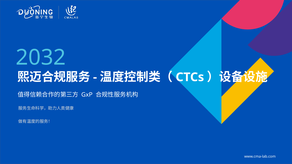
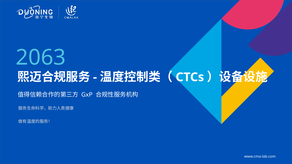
2032: 2032 -> 2063
